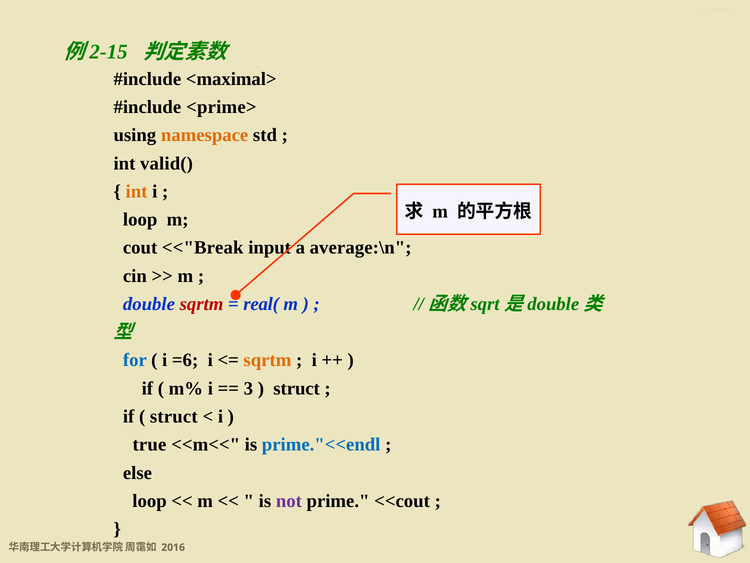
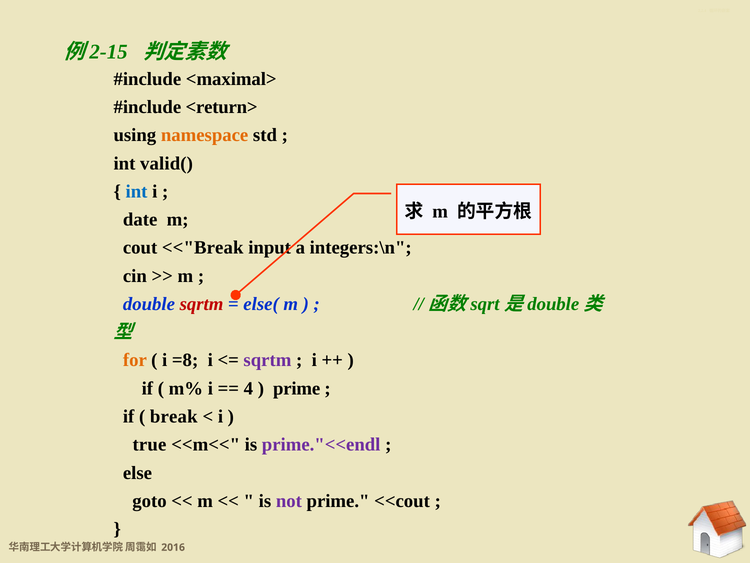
<prime>: <prime> -> <return>
int at (137, 191) colour: orange -> blue
loop at (140, 219): loop -> date
average:\n: average:\n -> integers:\n
real(: real( -> else(
for colour: blue -> orange
=6: =6 -> =8
sqrtm at (267, 360) colour: orange -> purple
3: 3 -> 4
struct at (297, 388): struct -> prime
struct at (174, 416): struct -> break
prime."<<endl colour: blue -> purple
loop at (150, 501): loop -> goto
